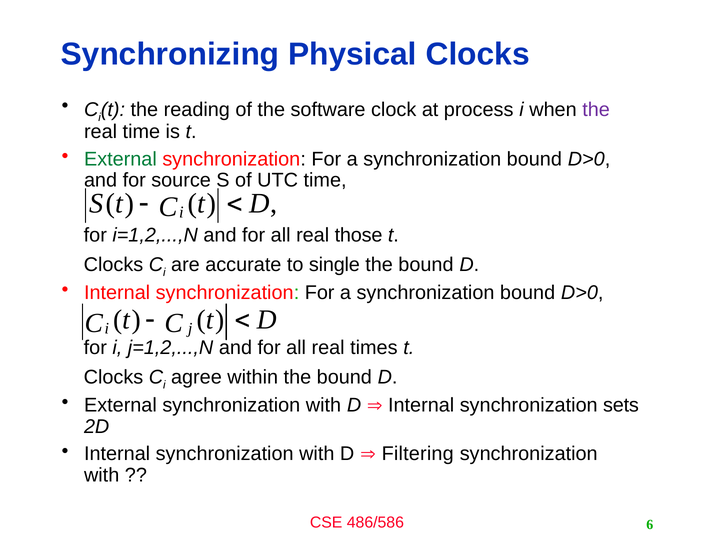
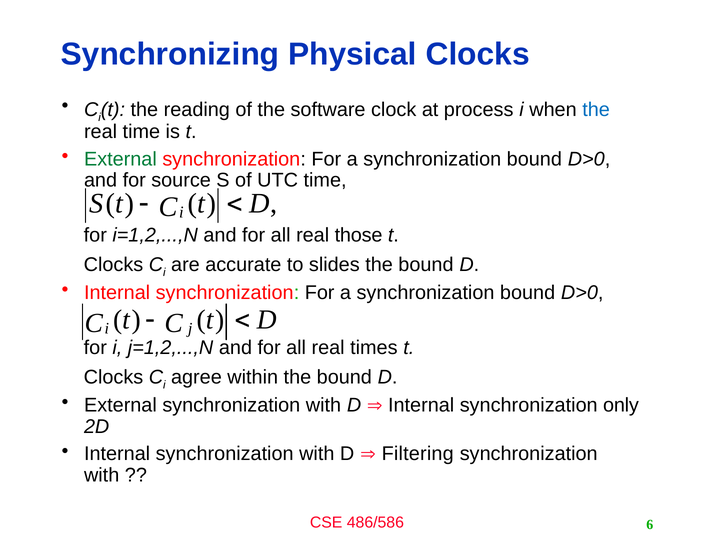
the at (596, 110) colour: purple -> blue
single: single -> slides
sets: sets -> only
